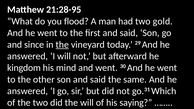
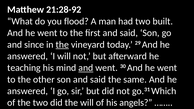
21:28-95: 21:28-95 -> 21:28-92
gold: gold -> built
kingdom: kingdom -> teaching
and at (86, 68) underline: none -> present
saying: saying -> angels
